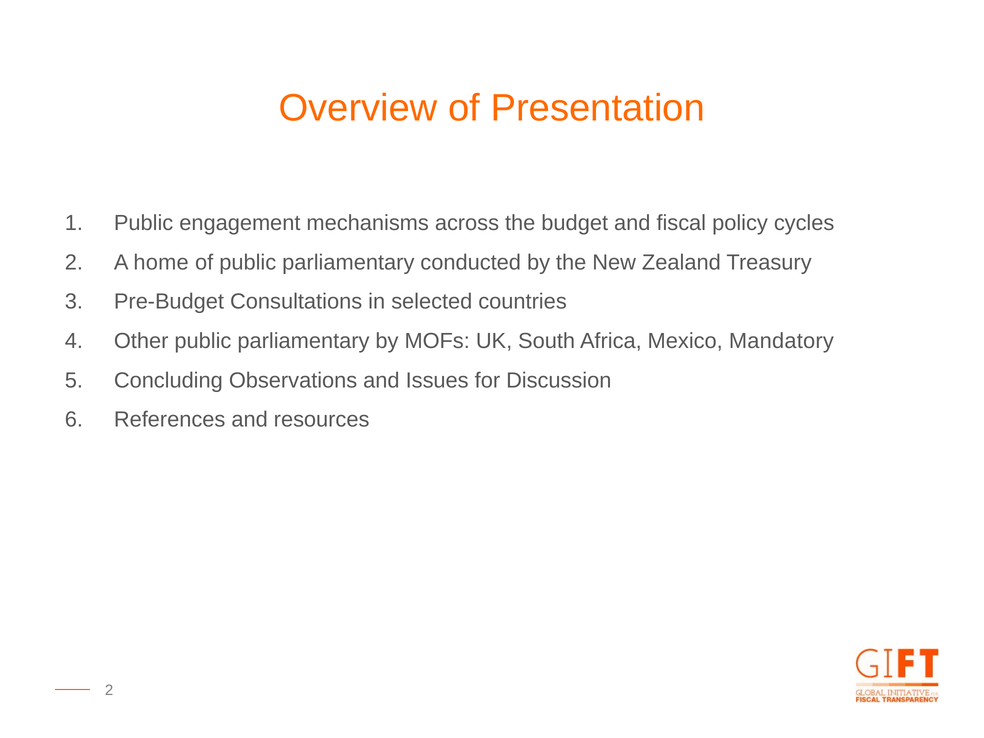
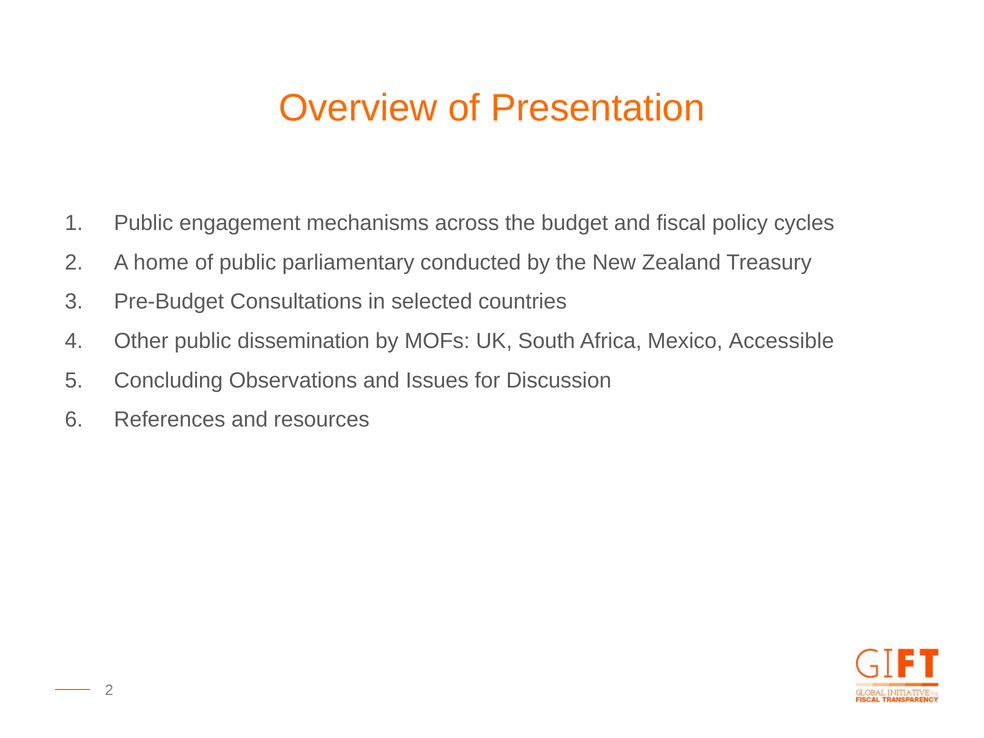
Other public parliamentary: parliamentary -> dissemination
Mandatory: Mandatory -> Accessible
